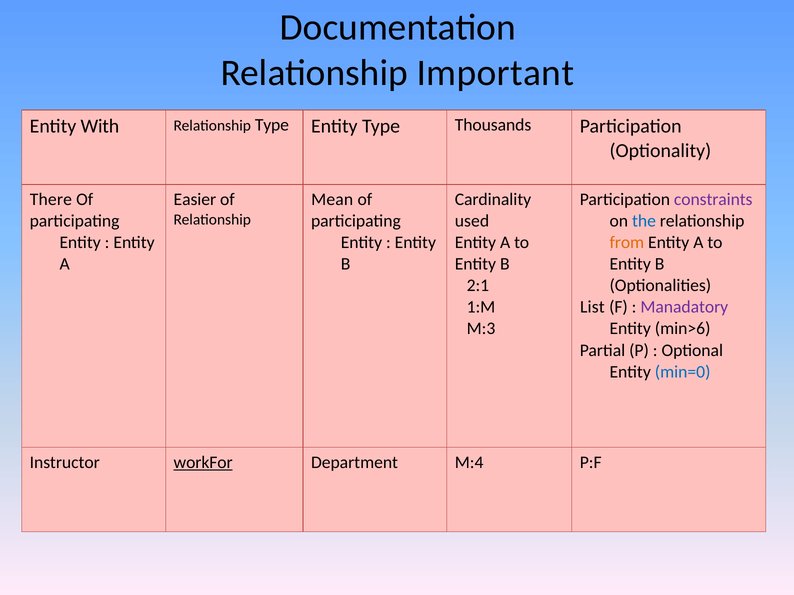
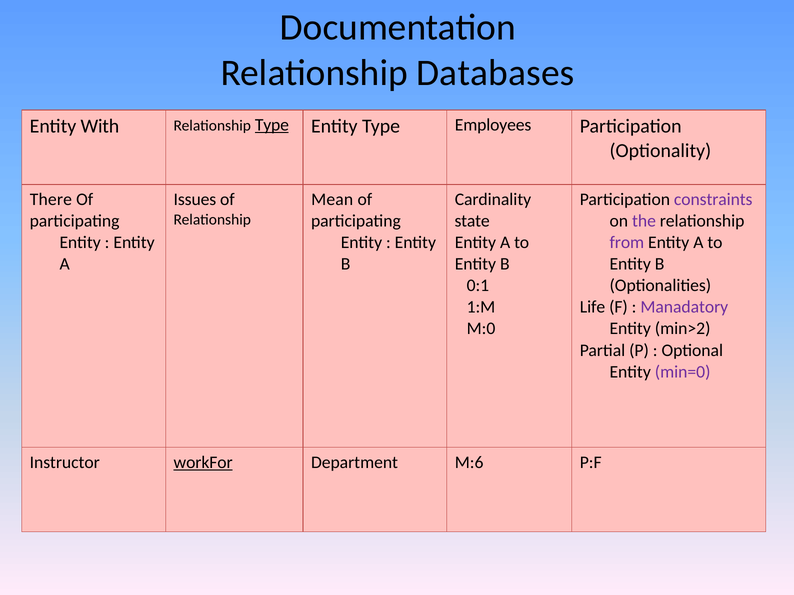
Important: Important -> Databases
Type at (272, 125) underline: none -> present
Thousands: Thousands -> Employees
Easier: Easier -> Issues
used: used -> state
the colour: blue -> purple
from colour: orange -> purple
2:1: 2:1 -> 0:1
List: List -> Life
M:3: M:3 -> M:0
min>6: min>6 -> min>2
min=0 colour: blue -> purple
M:4: M:4 -> M:6
